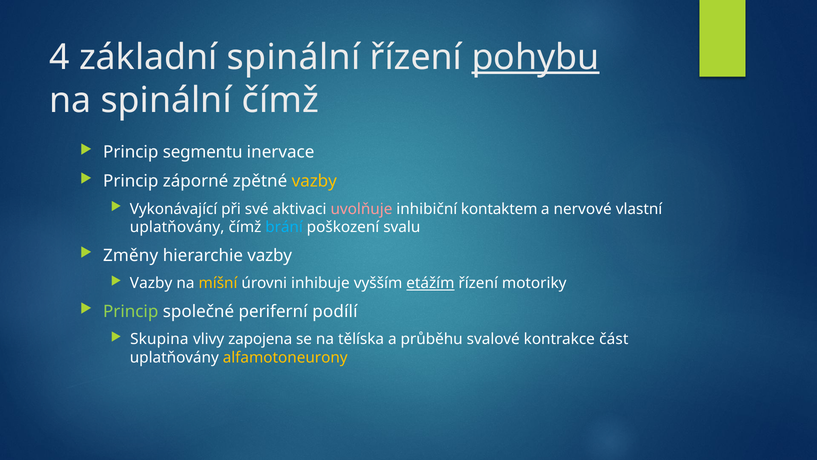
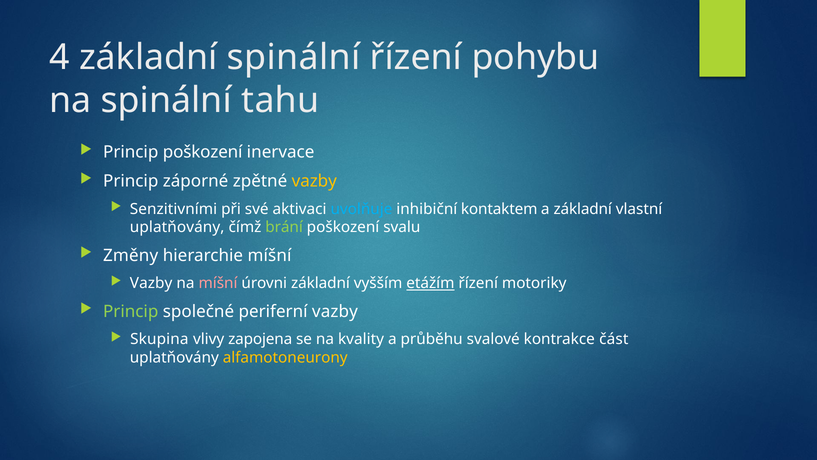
pohybu underline: present -> none
spinální čímž: čímž -> tahu
Princip segmentu: segmentu -> poškození
Vykonávající: Vykonávající -> Senzitivními
uvolňuje colour: pink -> light blue
a nervové: nervové -> základní
brání colour: light blue -> light green
hierarchie vazby: vazby -> míšní
míšní at (218, 283) colour: yellow -> pink
úrovni inhibuje: inhibuje -> základní
periferní podílí: podílí -> vazby
tělíska: tělíska -> kvality
